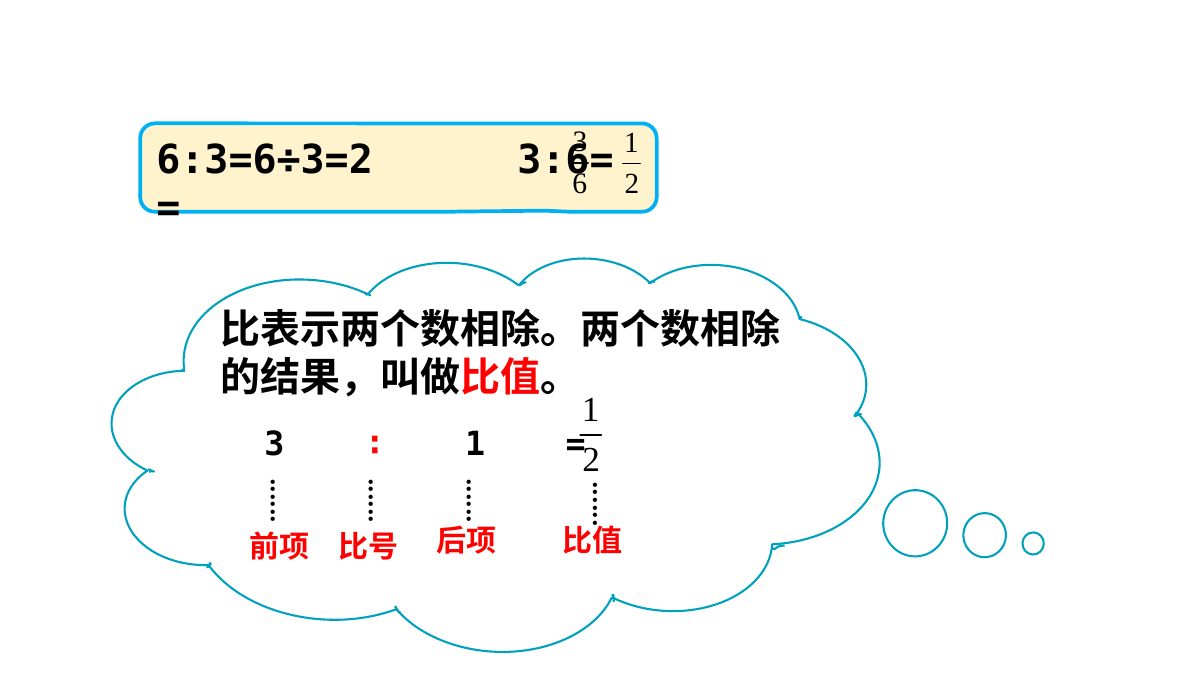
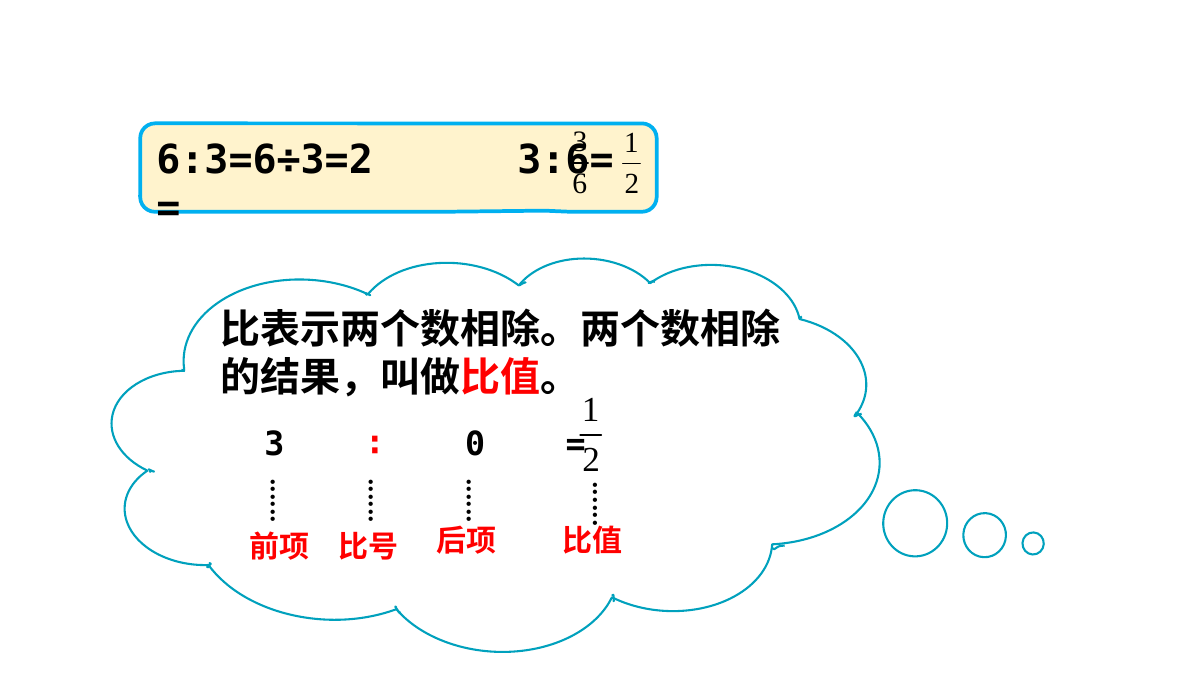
1 at (475, 445): 1 -> 0
